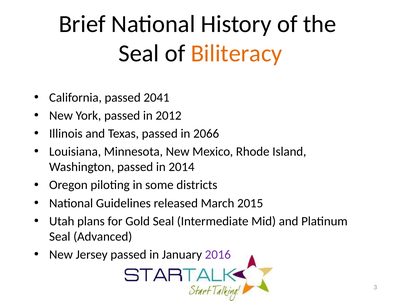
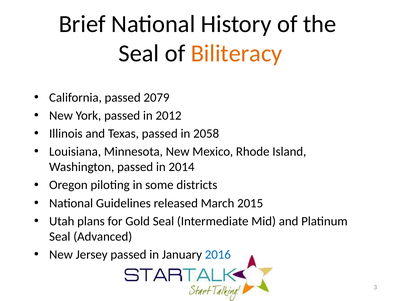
2041: 2041 -> 2079
2066: 2066 -> 2058
2016 colour: purple -> blue
